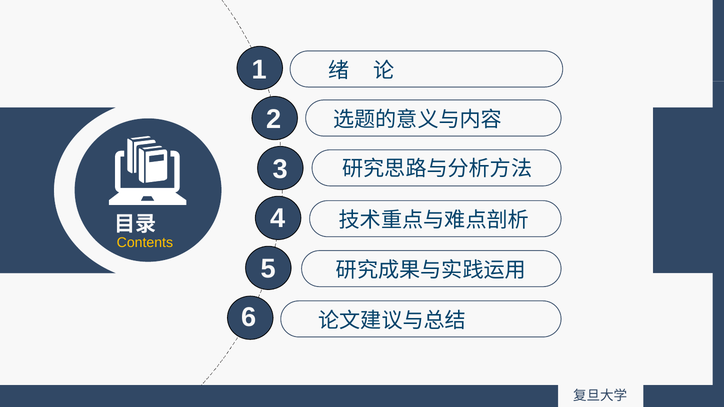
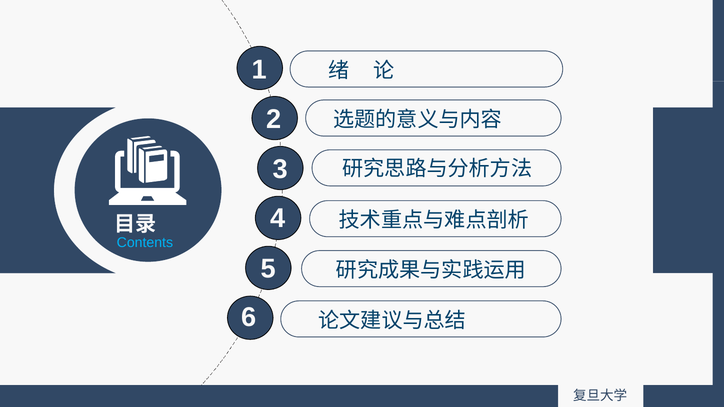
Contents colour: yellow -> light blue
